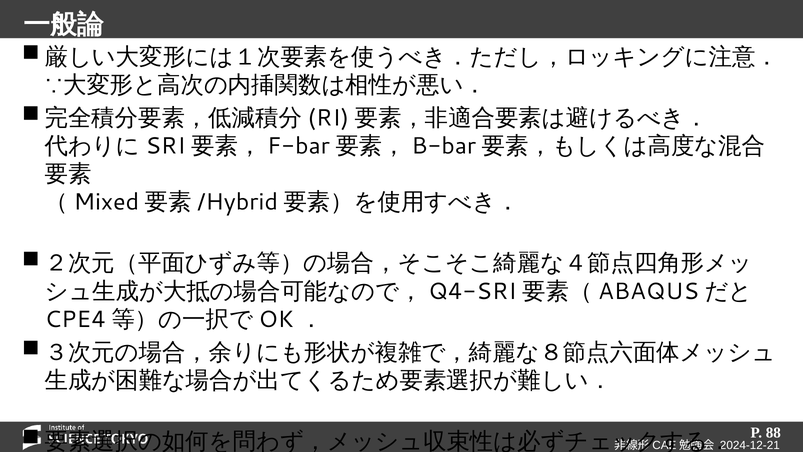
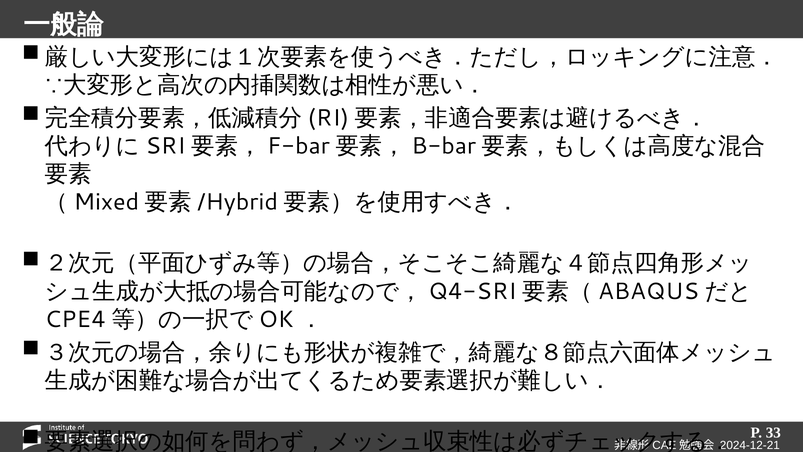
88: 88 -> 33
